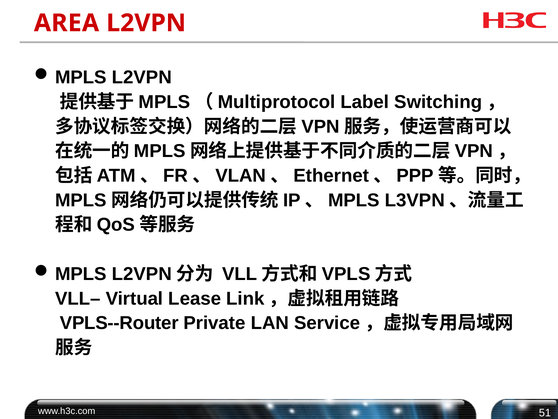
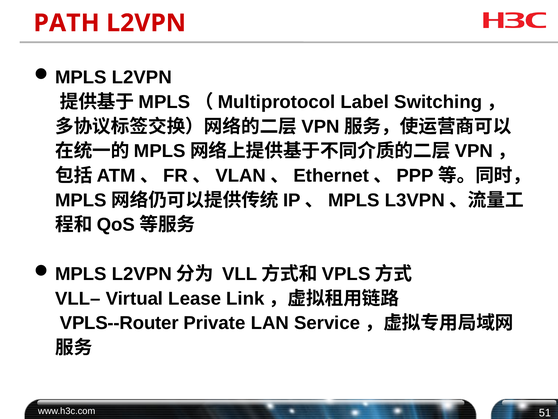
AREA: AREA -> PATH
